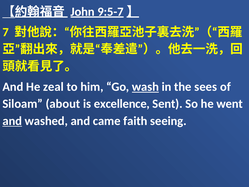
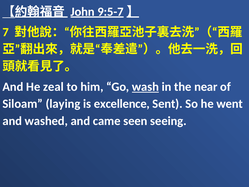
sees: sees -> near
about: about -> laying
and at (12, 121) underline: present -> none
faith: faith -> seen
